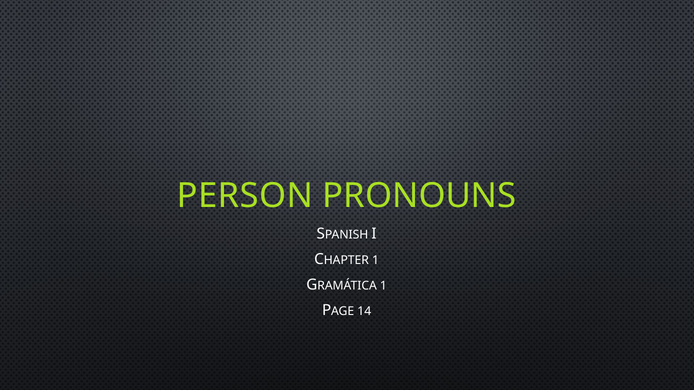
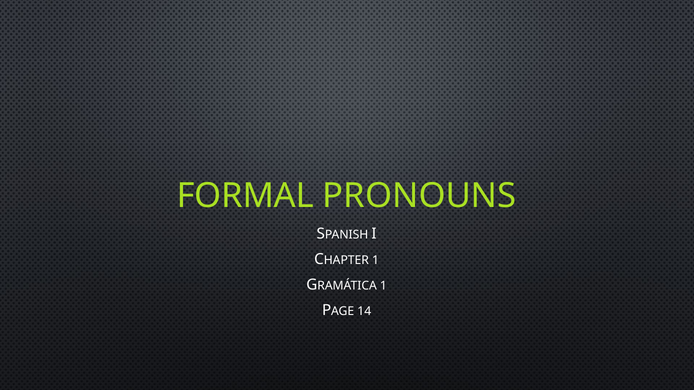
PERSON: PERSON -> FORMAL
